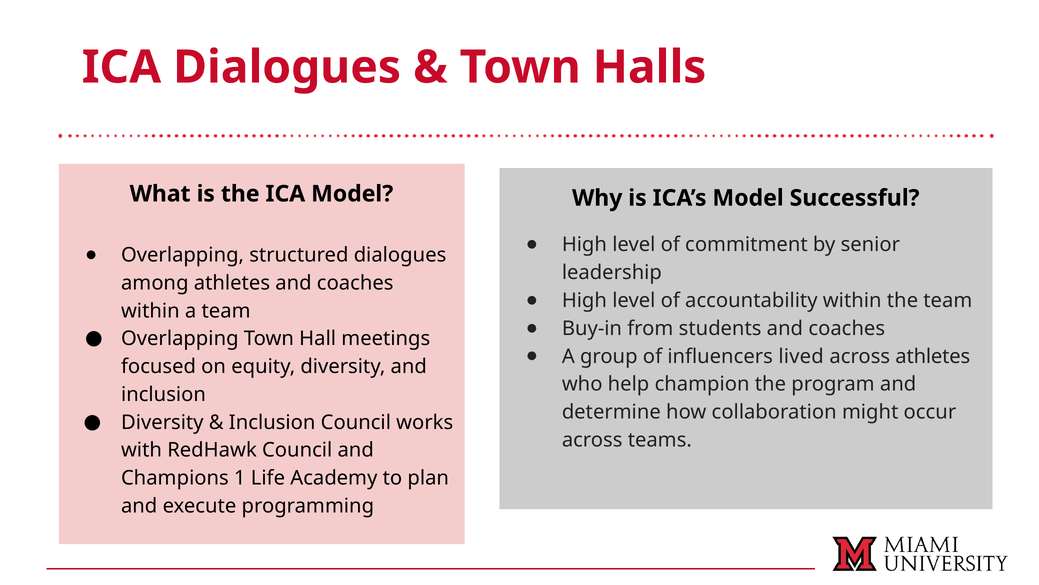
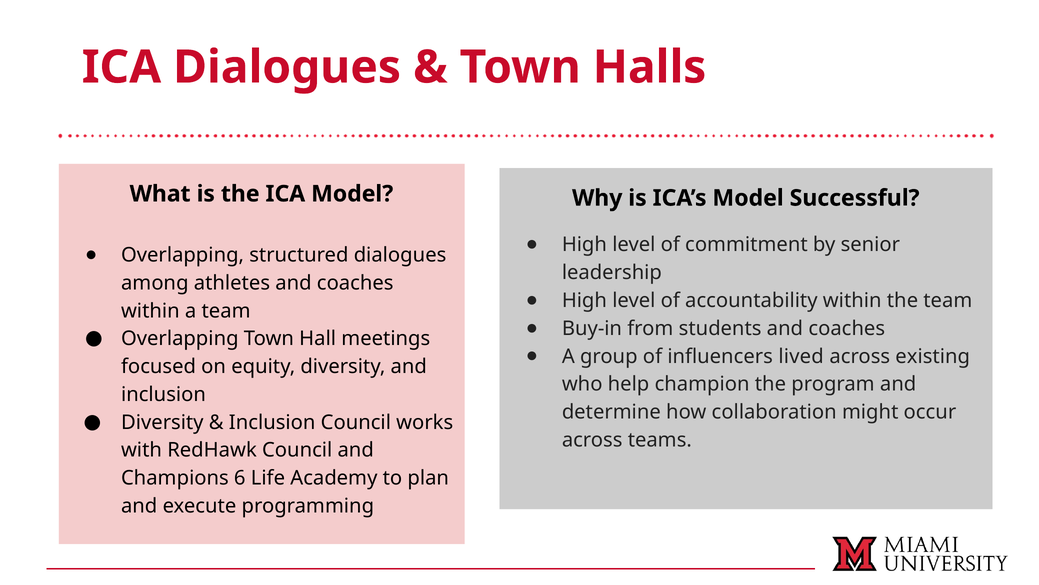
across athletes: athletes -> existing
1: 1 -> 6
